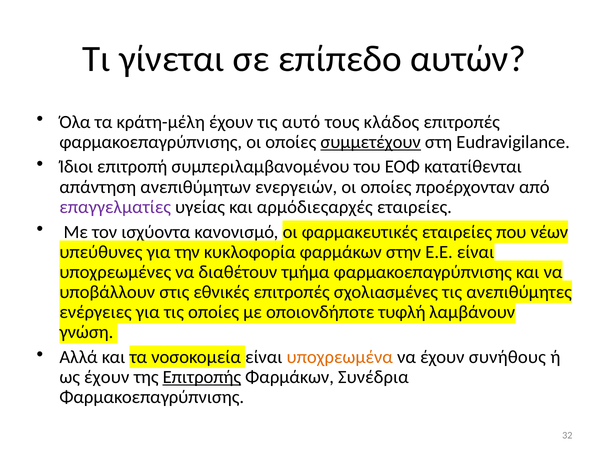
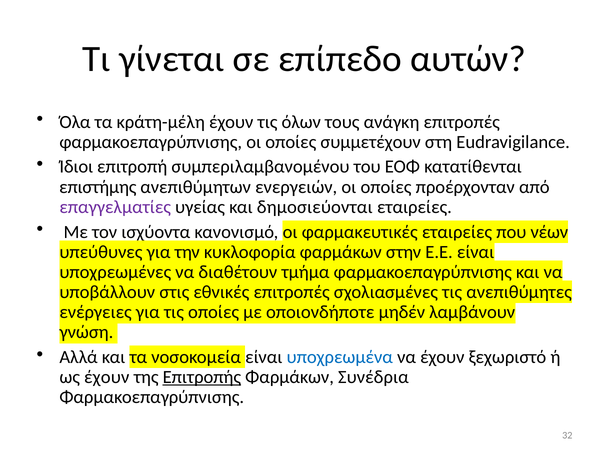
αυτό: αυτό -> όλων
κλάδος: κλάδος -> ανάγκη
συμμετέχουν underline: present -> none
απάντηση: απάντηση -> επιστήμης
αρμόδιεςαρχές: αρμόδιεςαρχές -> δημοσιεύονται
τυφλή: τυφλή -> μηδέν
υποχρεωμένα colour: orange -> blue
συνήθους: συνήθους -> ξεχωριστό
